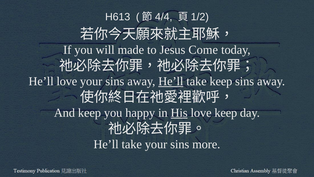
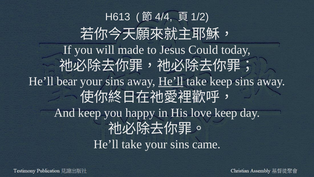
Come: Come -> Could
He’ll love: love -> bear
His underline: present -> none
more: more -> came
